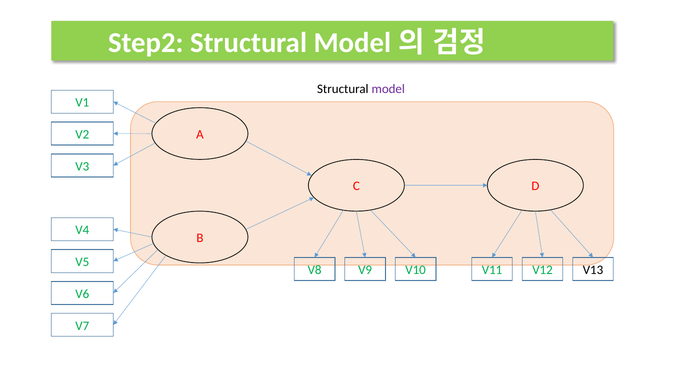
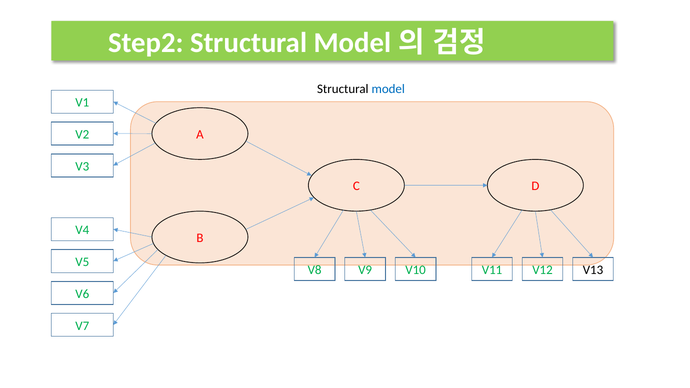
model at (388, 89) colour: purple -> blue
